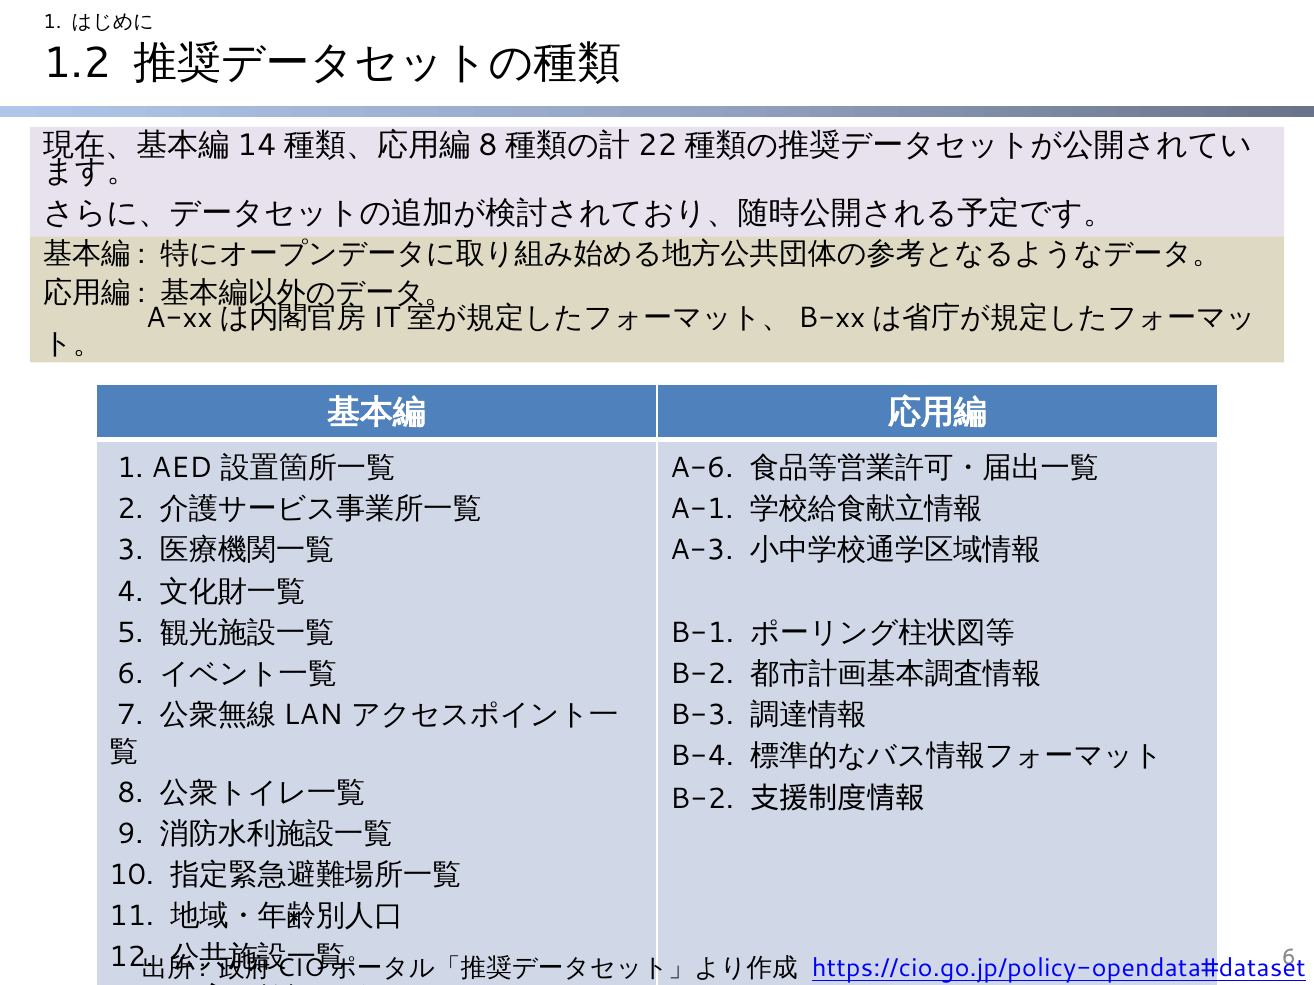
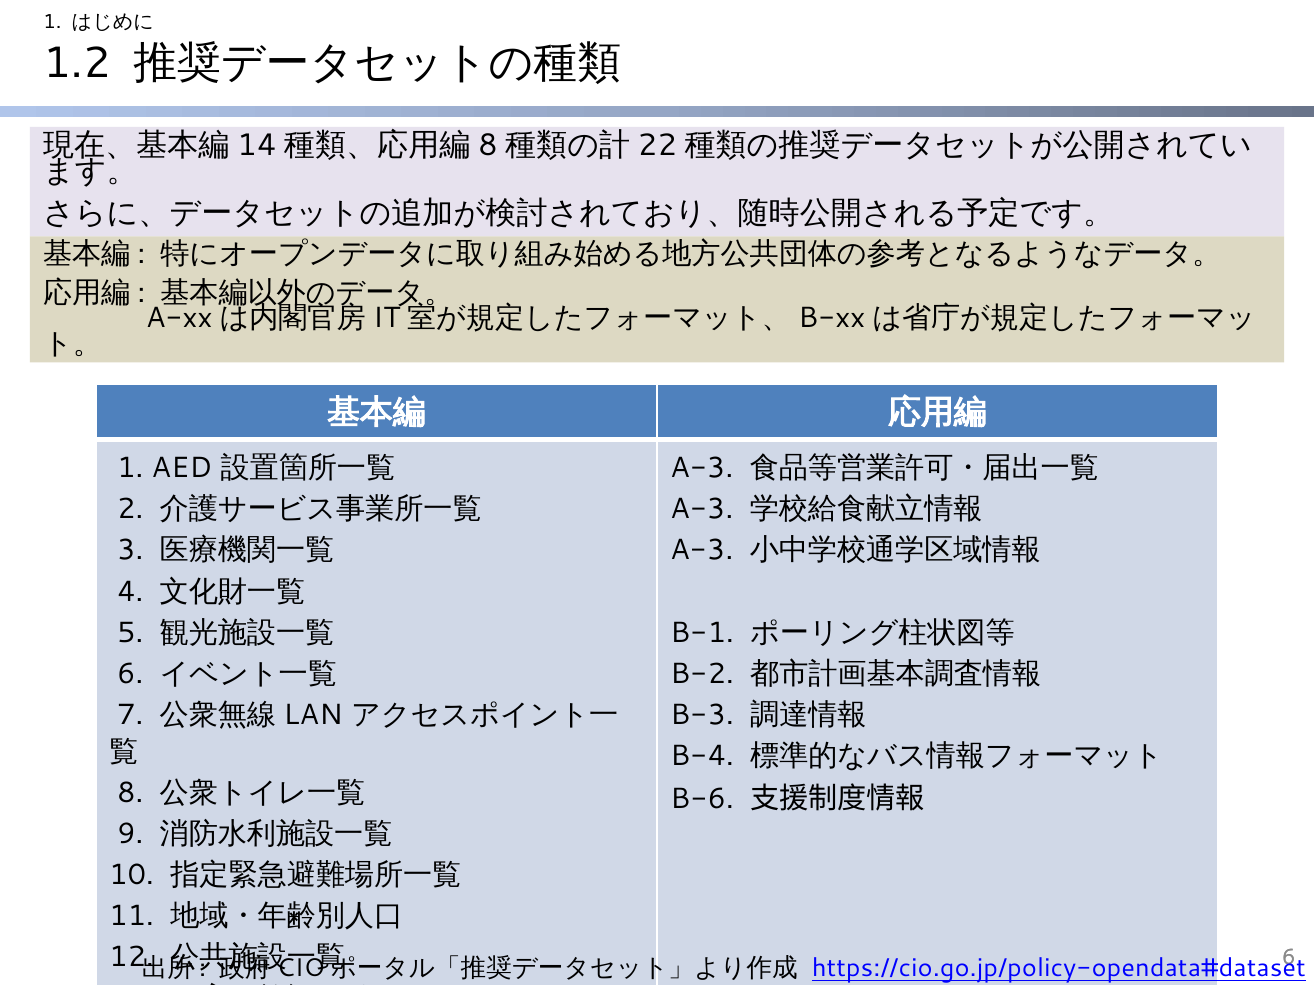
A-6 at (702, 468): A-6 -> A-3
A-1 at (702, 509): A-1 -> A-3
B-2 at (702, 800): B-2 -> B-6
